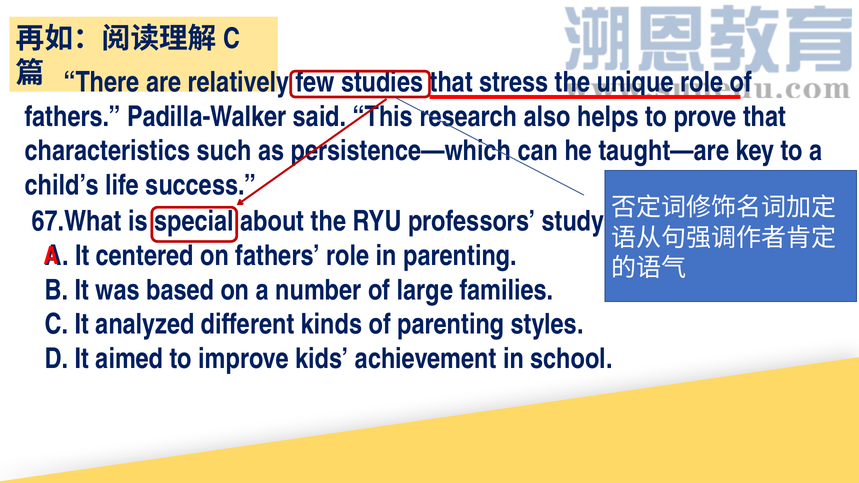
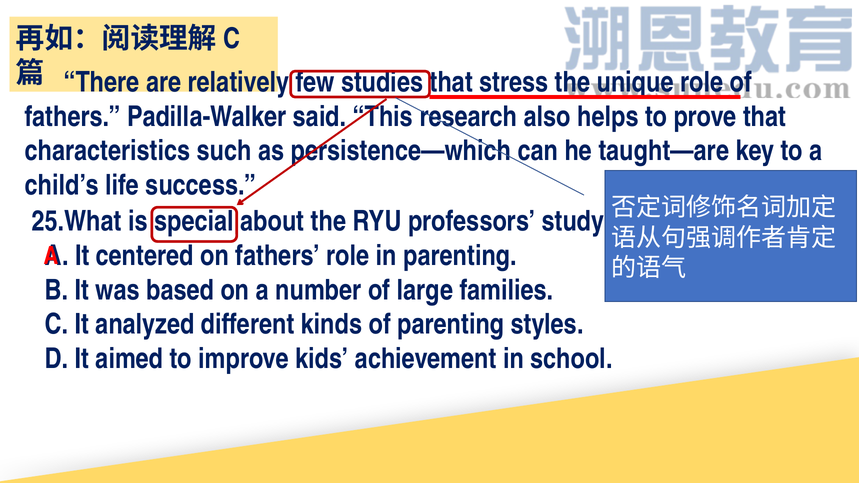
67.What: 67.What -> 25.What
